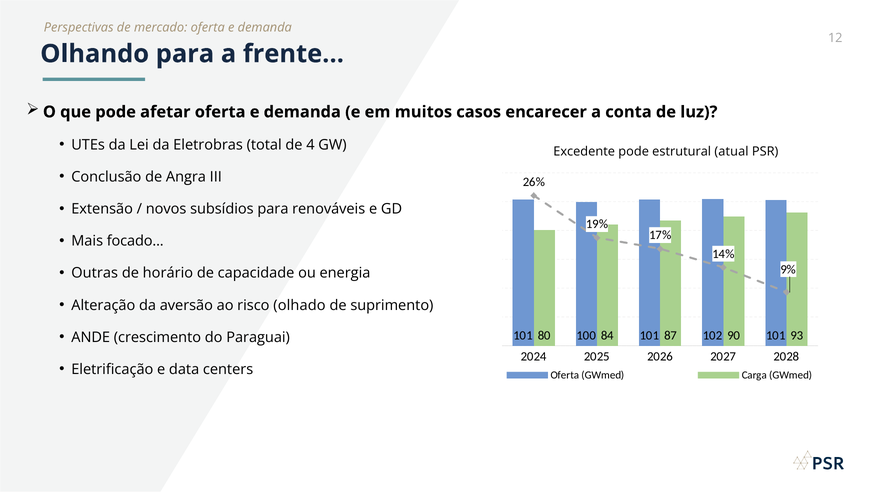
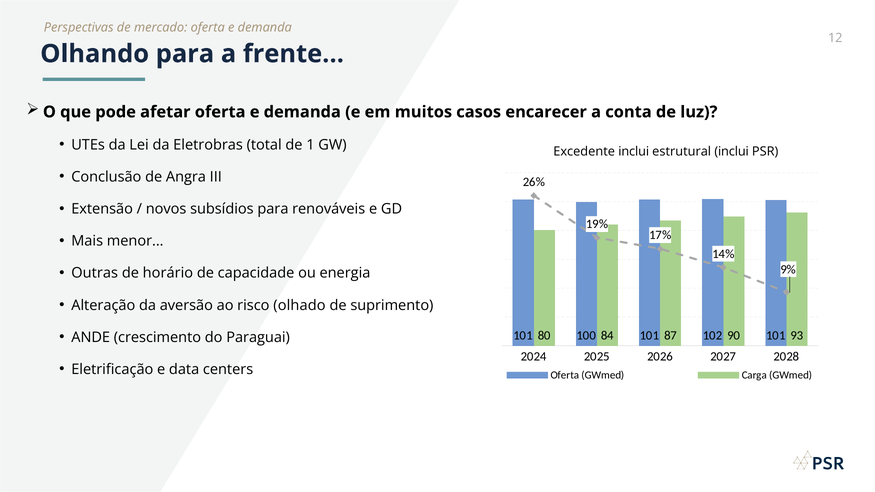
4: 4 -> 1
Excedente pode: pode -> inclui
estrutural atual: atual -> inclui
focado: focado -> menor
